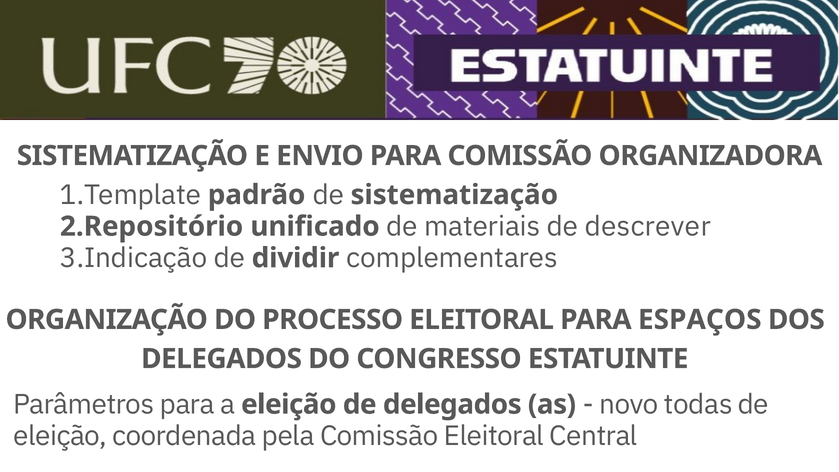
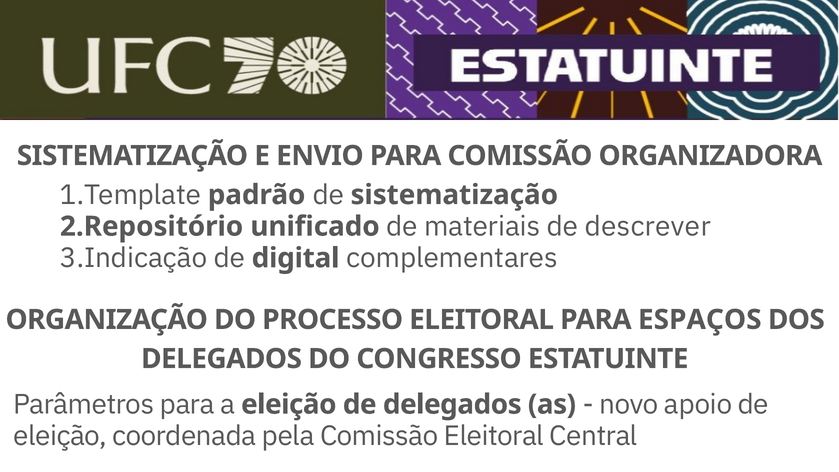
dividir: dividir -> digital
todas: todas -> apoio
